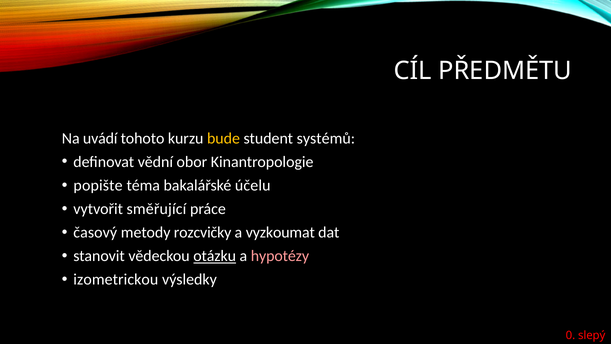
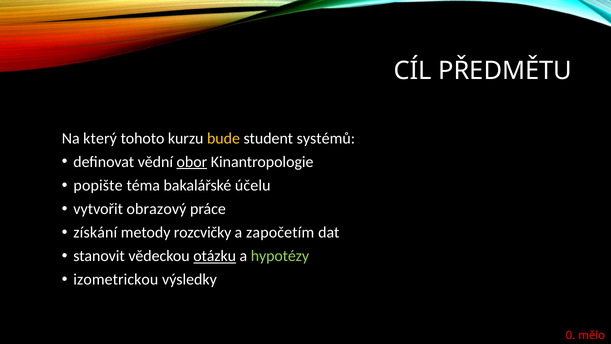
uvádí: uvádí -> který
obor underline: none -> present
směřující: směřující -> obrazový
časový: časový -> získání
vyzkoumat: vyzkoumat -> započetím
hypotézy colour: pink -> light green
slepý: slepý -> mělo
